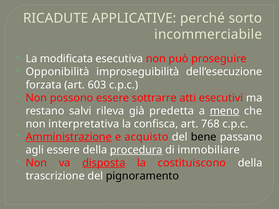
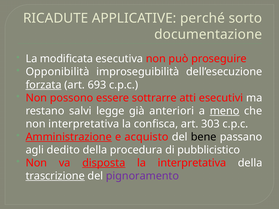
incommerciabile: incommerciabile -> documentazione
forzata underline: none -> present
603: 603 -> 693
rileva: rileva -> legge
predetta: predetta -> anteriori
768: 768 -> 303
agli essere: essere -> dedito
procedura underline: present -> none
immobiliare: immobiliare -> pubblicistico
la costituiscono: costituiscono -> interpretativa
trascrizione underline: none -> present
pignoramento colour: black -> purple
